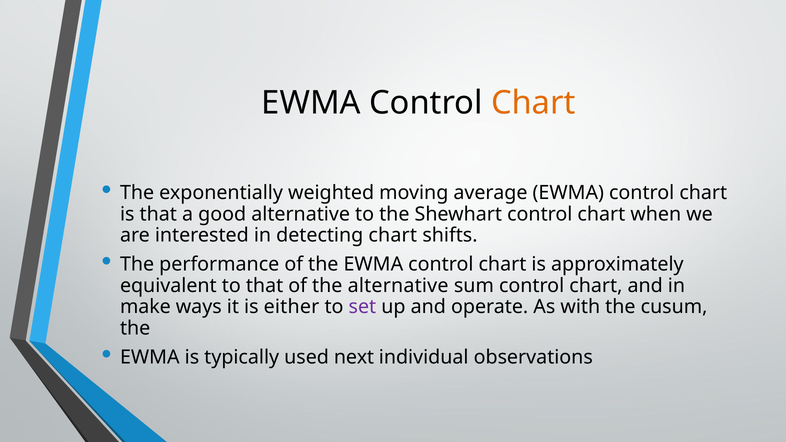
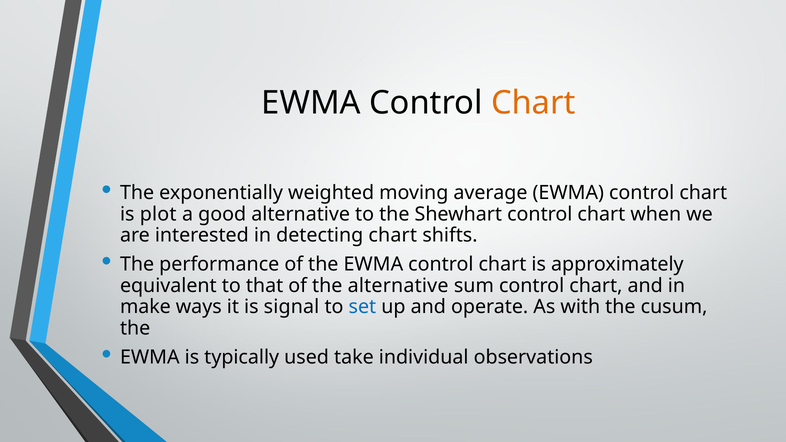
is that: that -> plot
either: either -> signal
set colour: purple -> blue
next: next -> take
